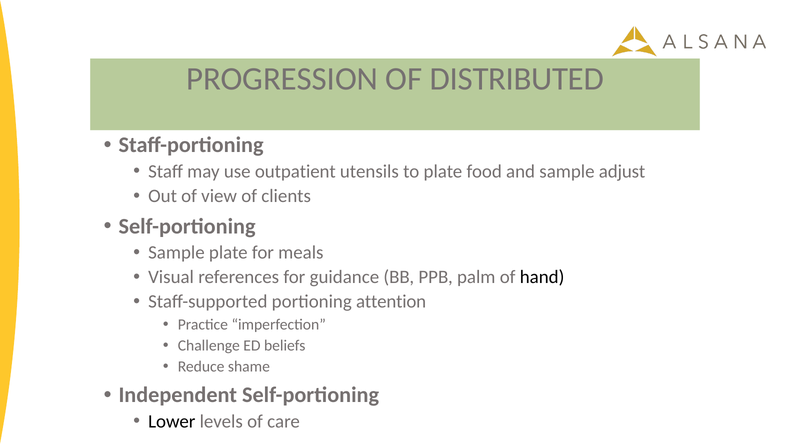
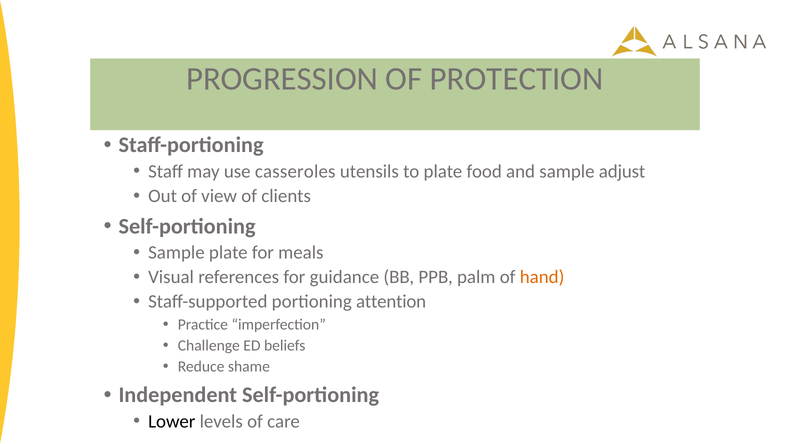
DISTRIBUTED: DISTRIBUTED -> PROTECTION
outpatient: outpatient -> casseroles
hand colour: black -> orange
